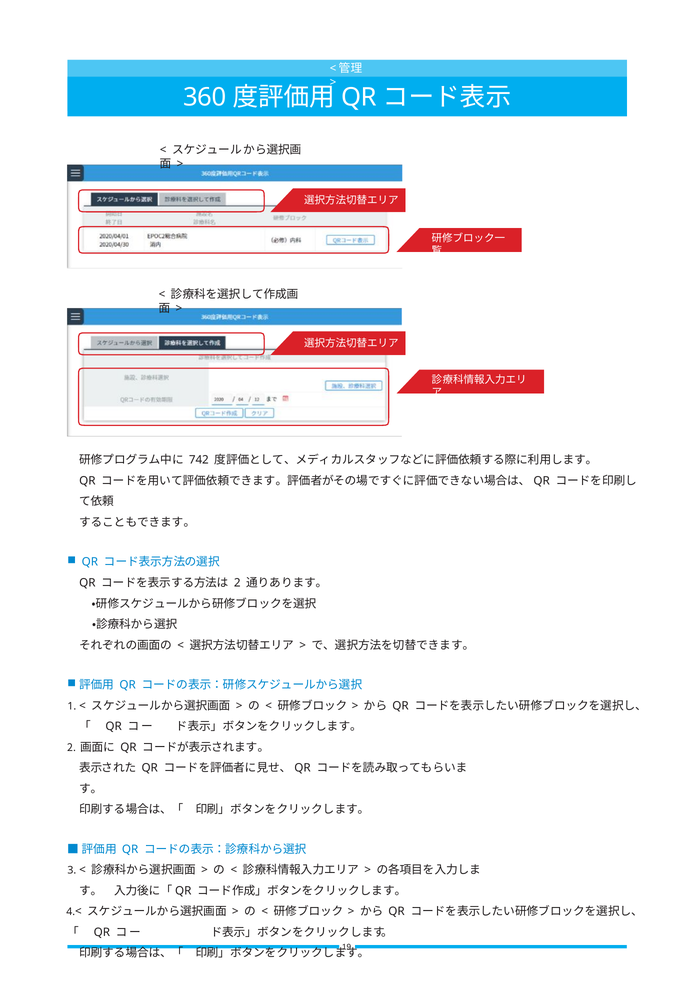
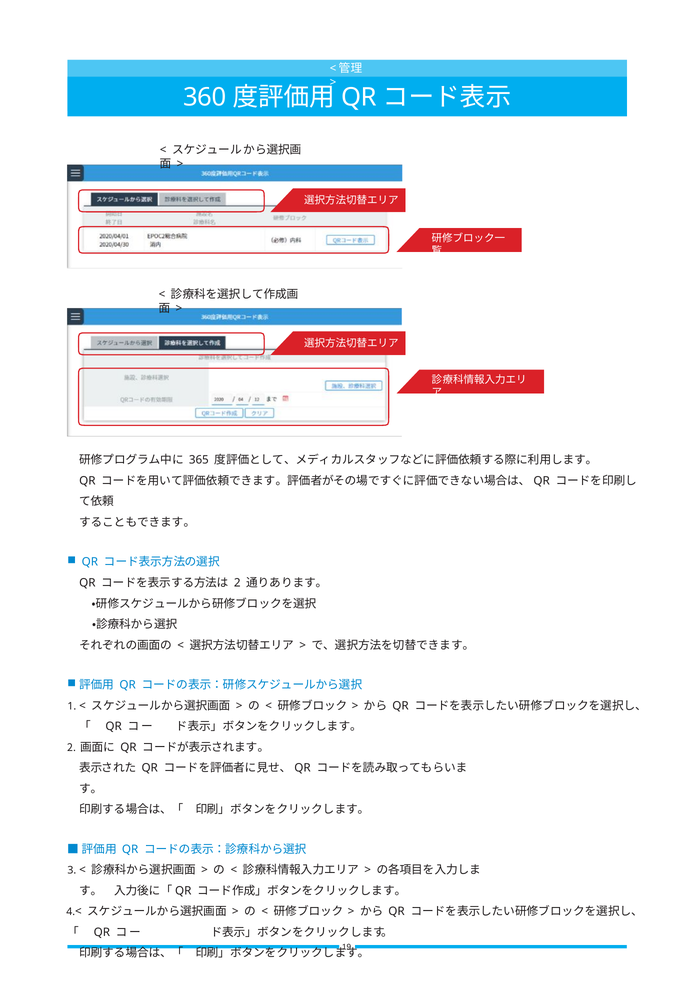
742: 742 -> 365
